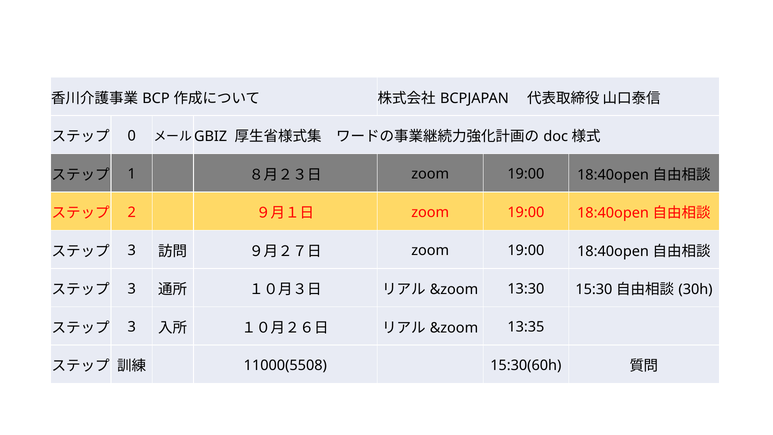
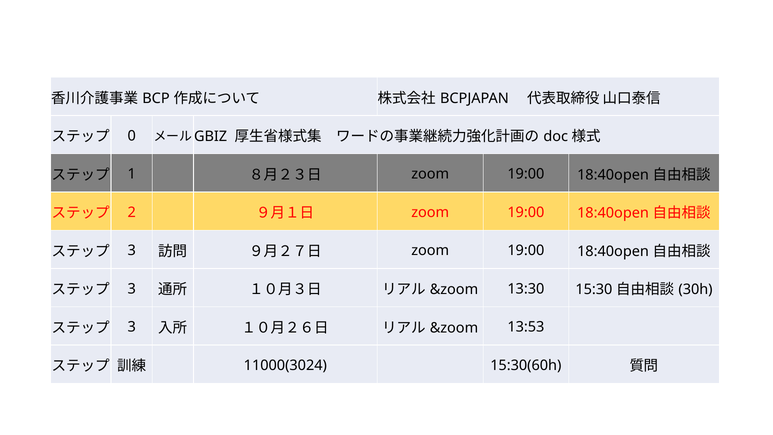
13:35: 13:35 -> 13:53
11000(5508: 11000(5508 -> 11000(3024
